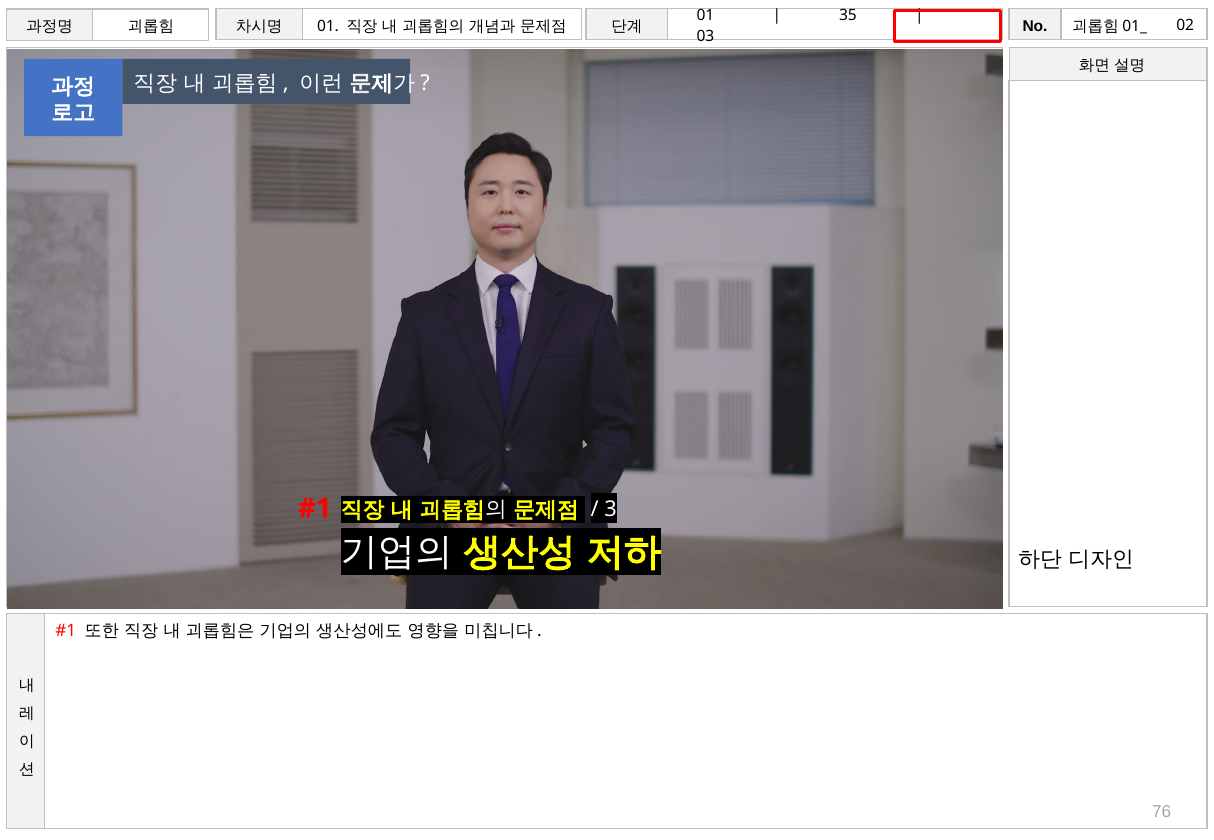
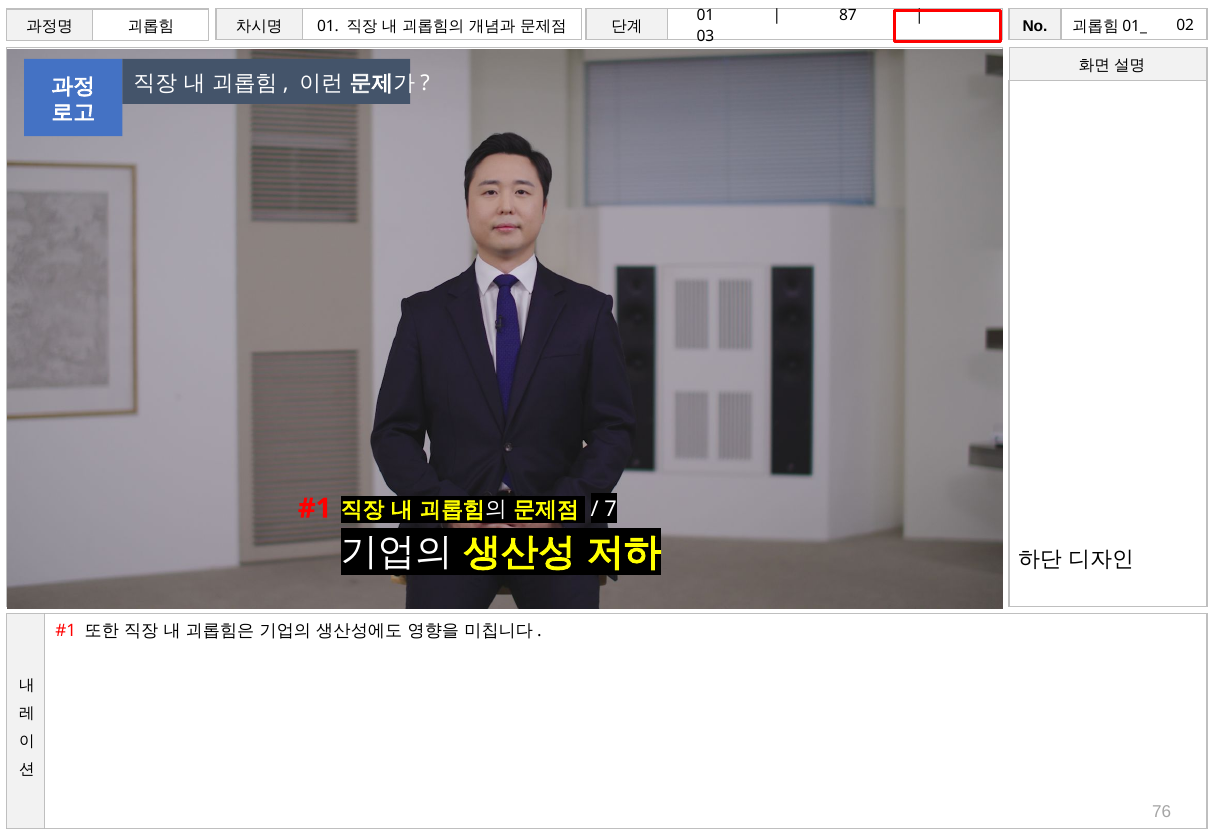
35: 35 -> 87
3: 3 -> 7
